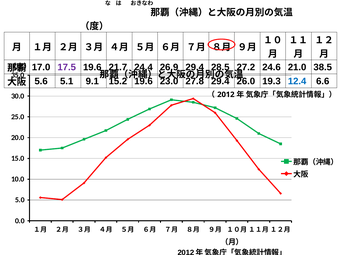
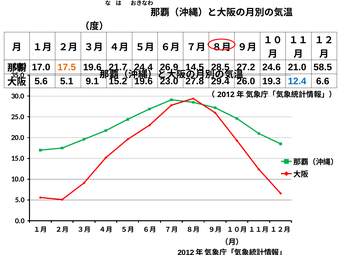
17.5 colour: purple -> orange
26.9 29.4: 29.4 -> 14.5
38.5: 38.5 -> 58.5
